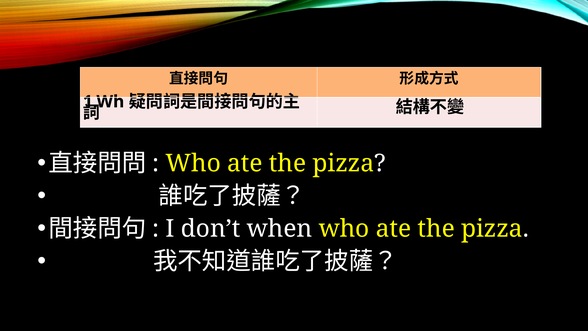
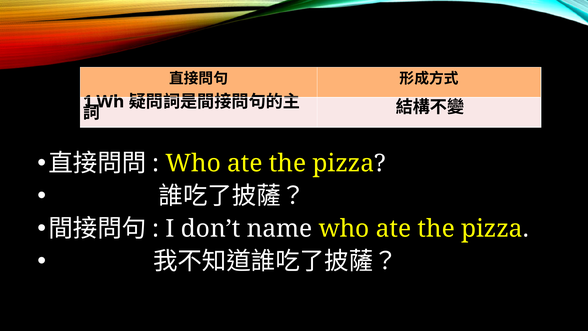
when: when -> name
